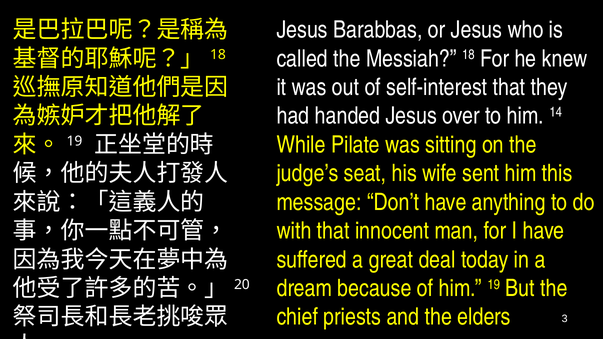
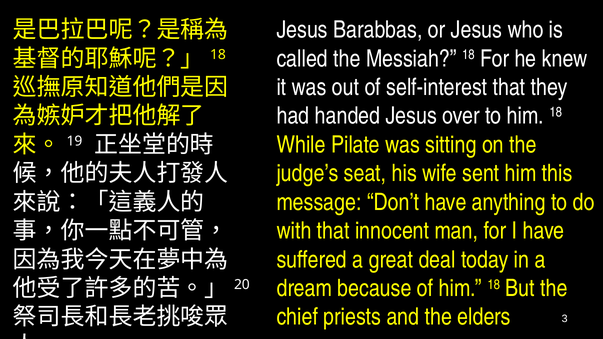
to him 14: 14 -> 18
of him 19: 19 -> 18
